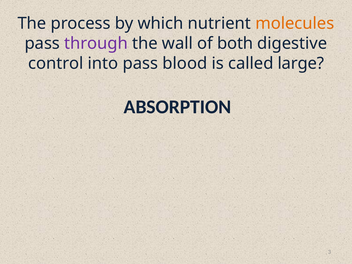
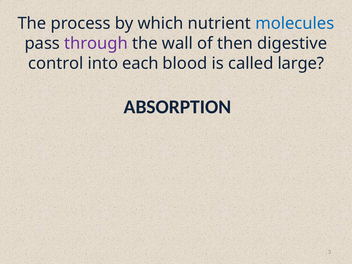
molecules colour: orange -> blue
both: both -> then
into pass: pass -> each
